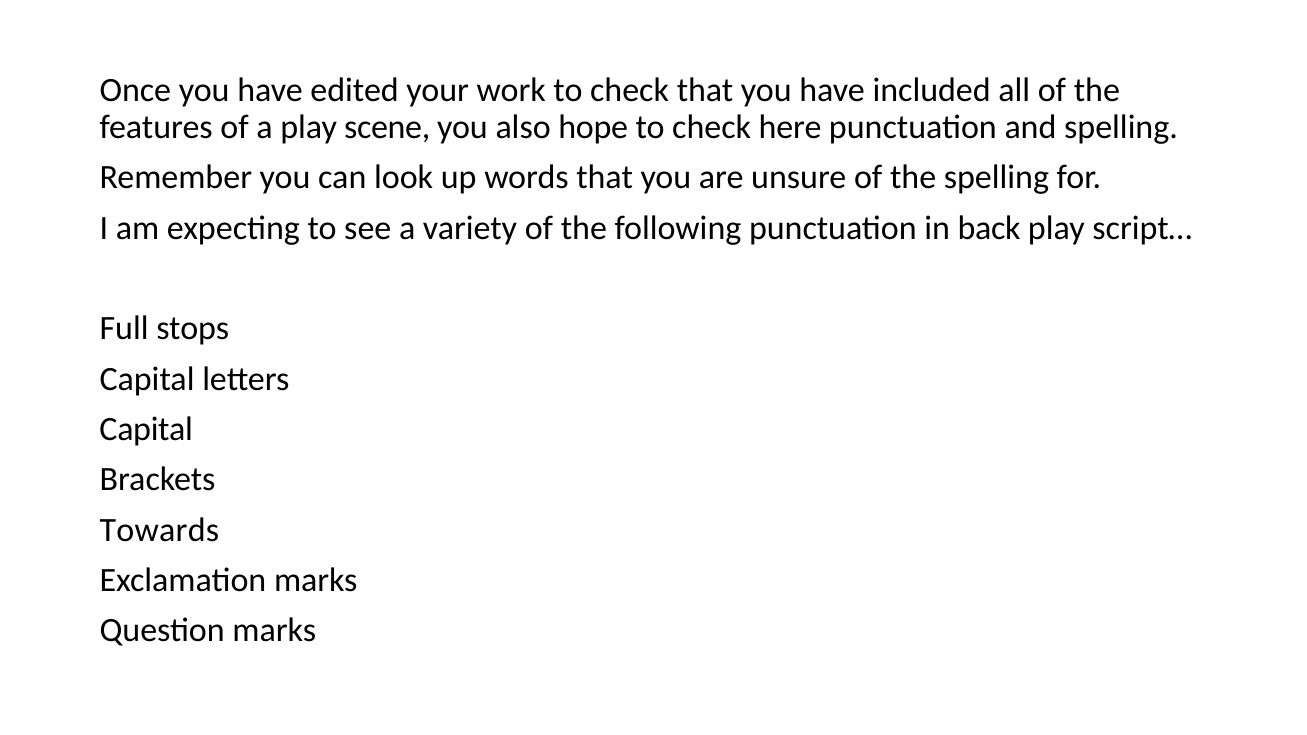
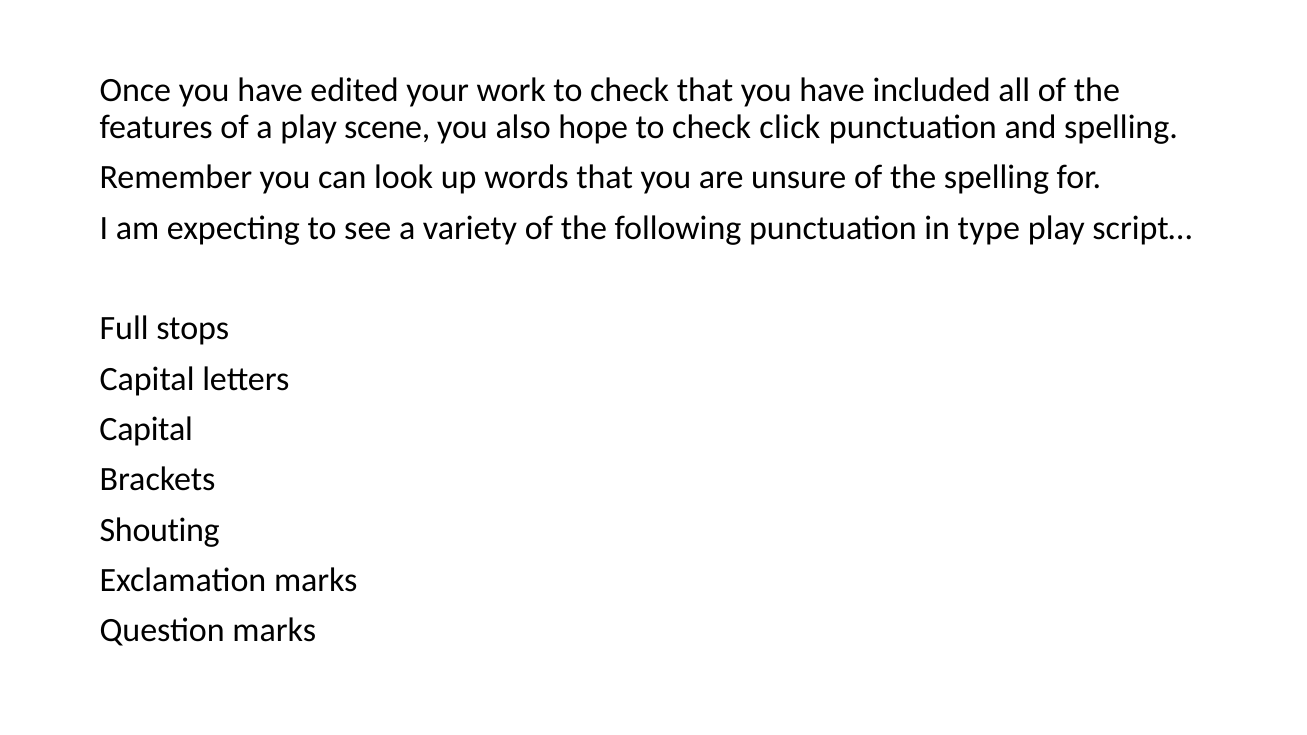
here: here -> click
back: back -> type
Towards: Towards -> Shouting
